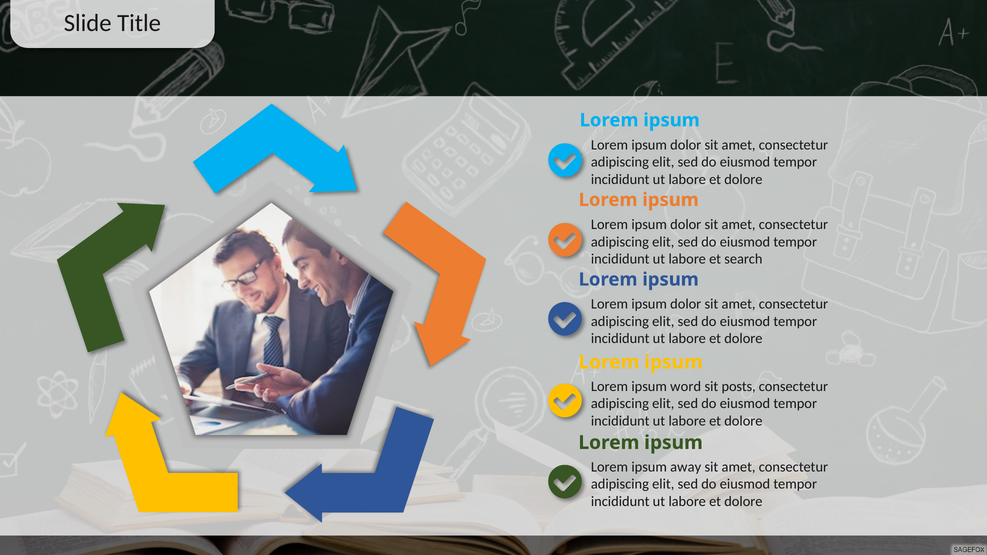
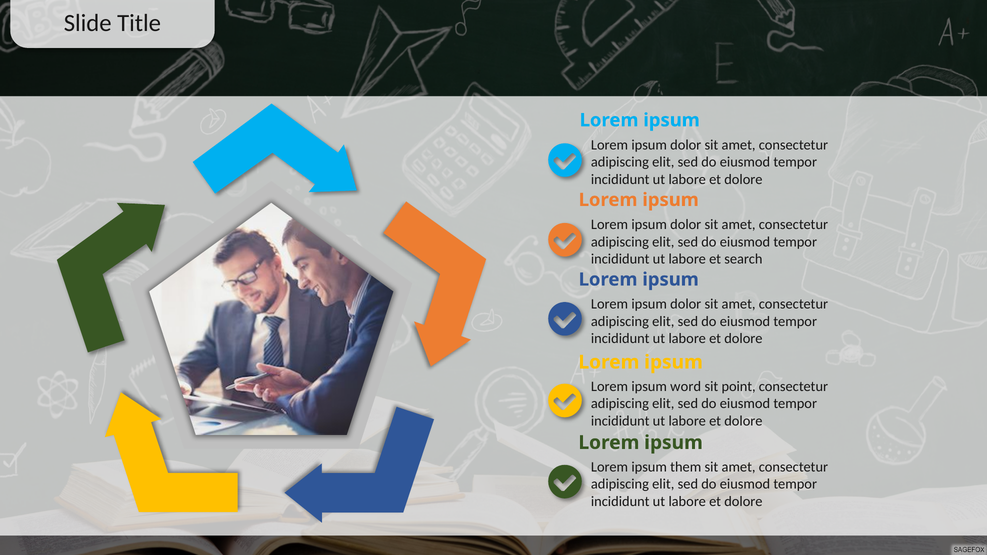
posts: posts -> point
away: away -> them
